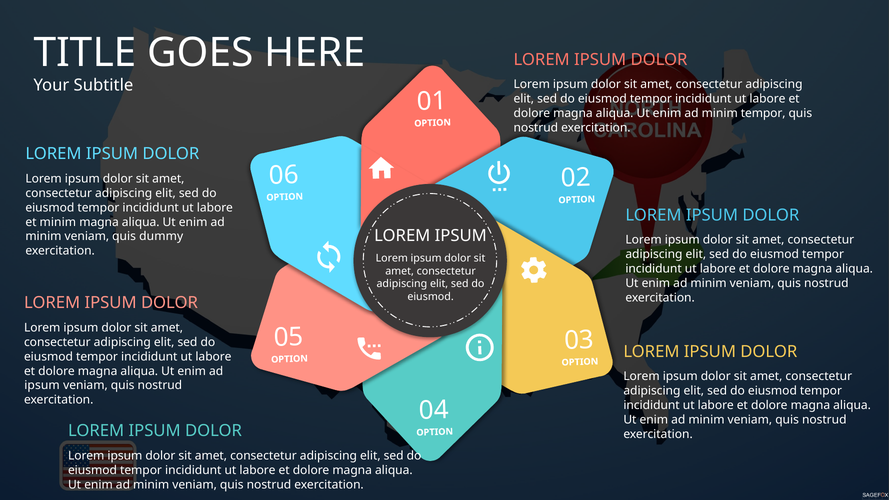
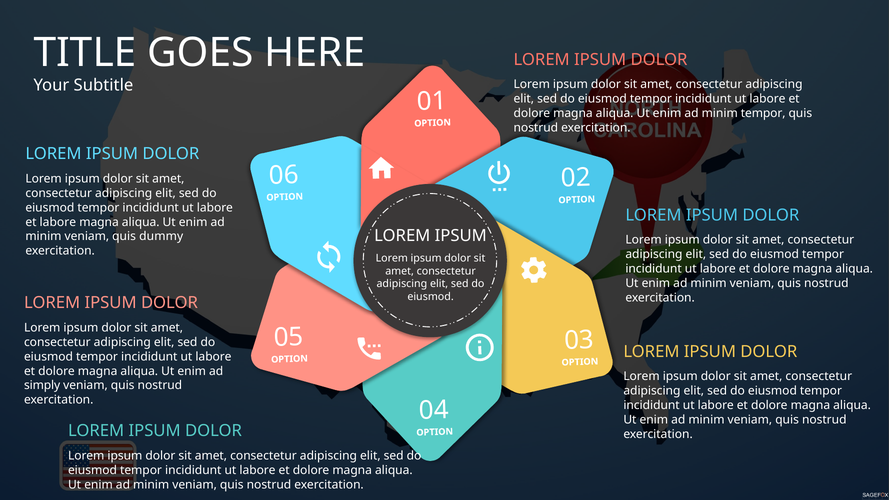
et minim: minim -> labore
ipsum at (42, 386): ipsum -> simply
